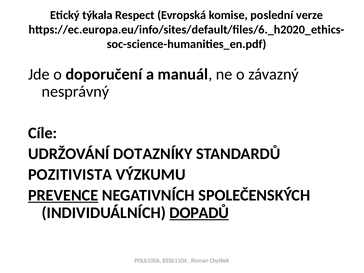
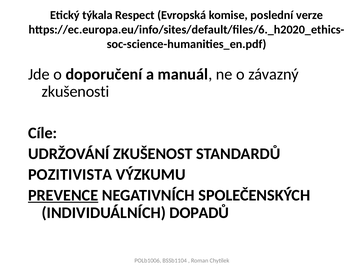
nesprávný: nesprávný -> zkušenosti
DOTAZNÍKY: DOTAZNÍKY -> ZKUŠENOST
DOPADŮ underline: present -> none
